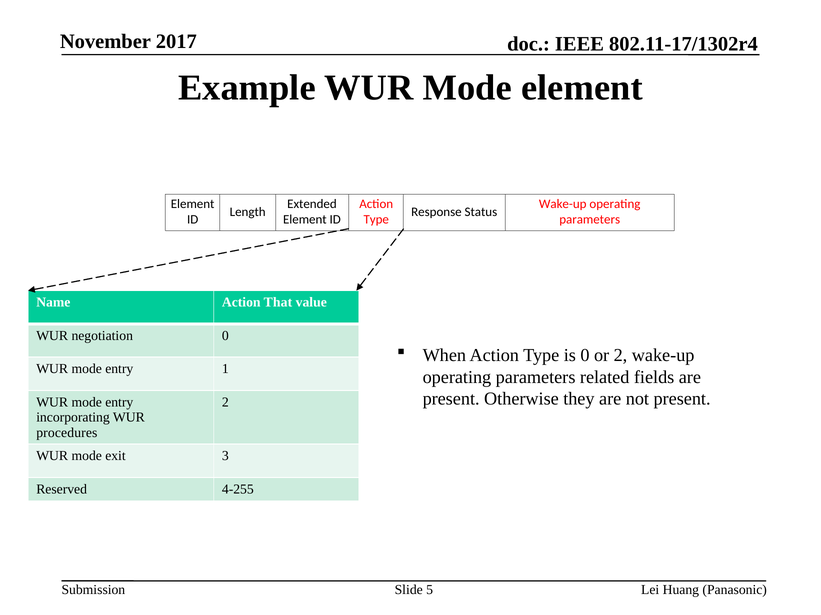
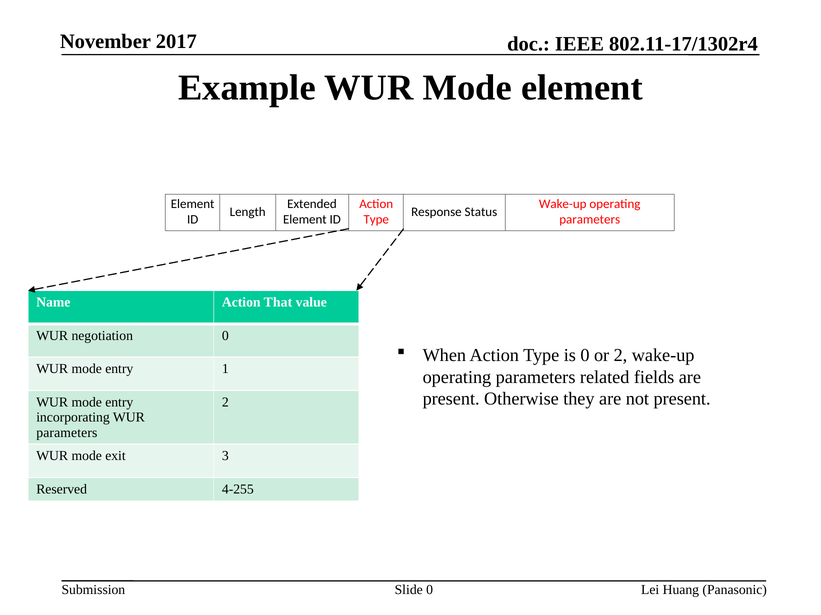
procedures at (67, 433): procedures -> parameters
Slide 5: 5 -> 0
